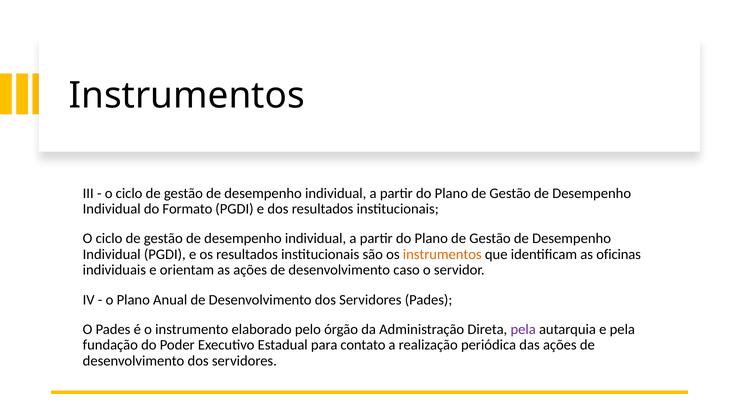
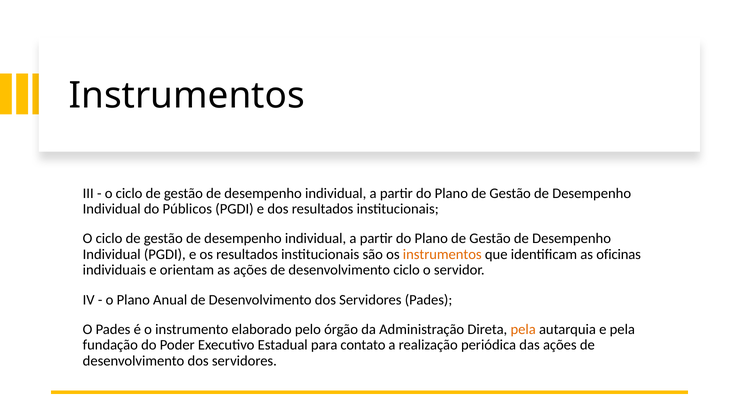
Formato: Formato -> Públicos
desenvolvimento caso: caso -> ciclo
pela at (523, 330) colour: purple -> orange
